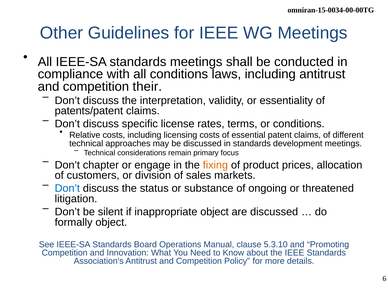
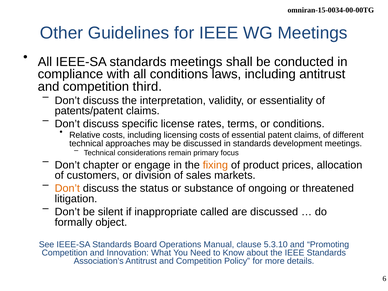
their: their -> third
Don’t at (67, 188) colour: blue -> orange
inappropriate object: object -> called
